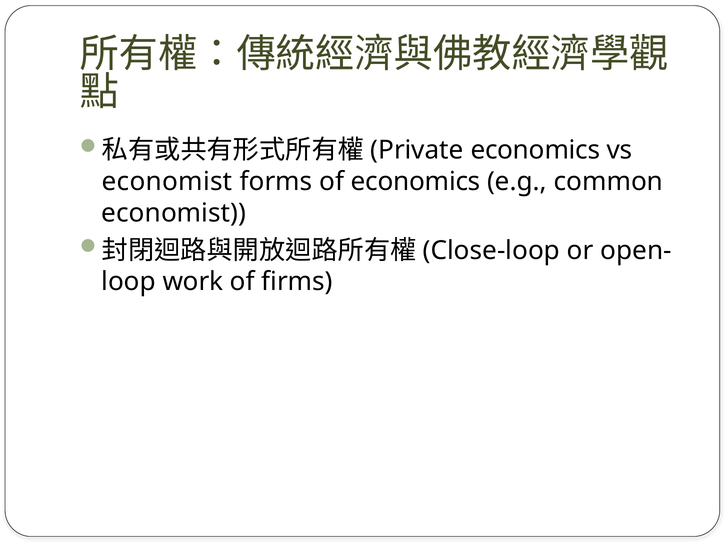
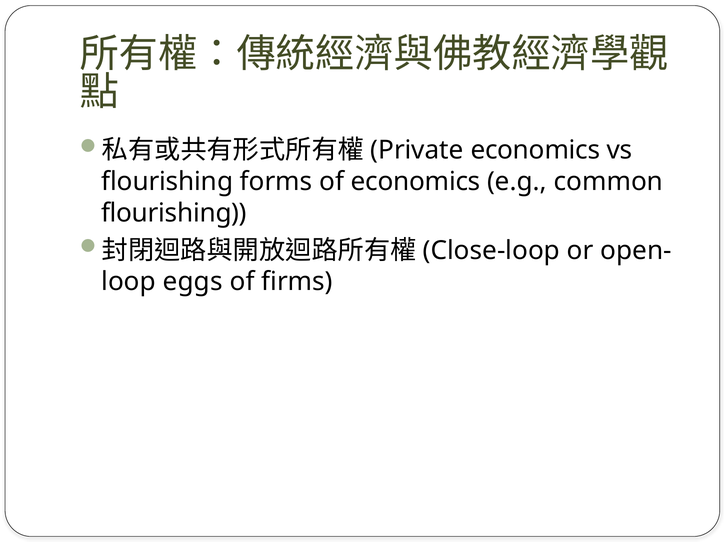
economist at (167, 182): economist -> flourishing
economist at (174, 213): economist -> flourishing
work: work -> eggs
